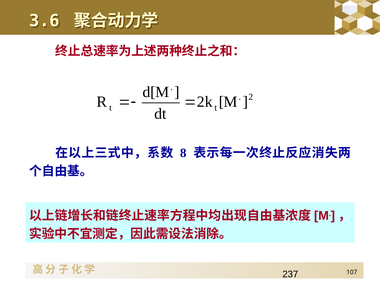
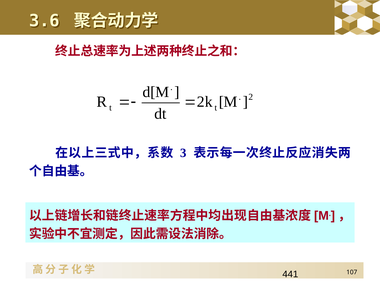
8: 8 -> 3
237: 237 -> 441
